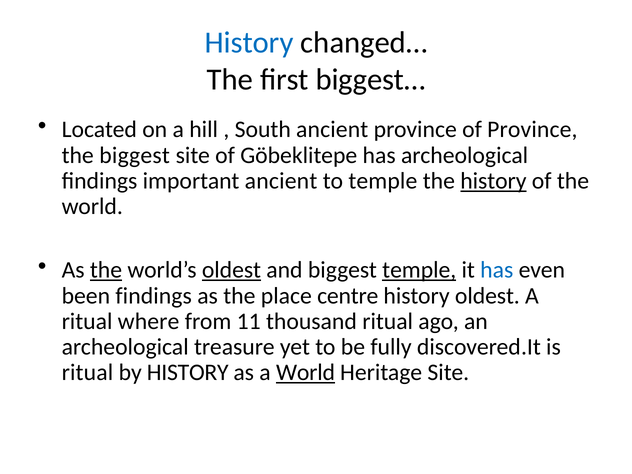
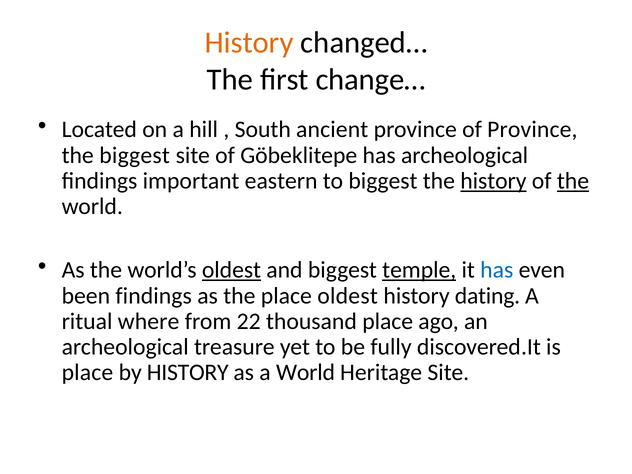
History at (249, 43) colour: blue -> orange
biggest…: biggest… -> change…
important ancient: ancient -> eastern
to temple: temple -> biggest
the at (573, 181) underline: none -> present
the at (106, 270) underline: present -> none
place centre: centre -> oldest
history oldest: oldest -> dating
11: 11 -> 22
thousand ritual: ritual -> place
ritual at (87, 373): ritual -> place
World at (306, 373) underline: present -> none
